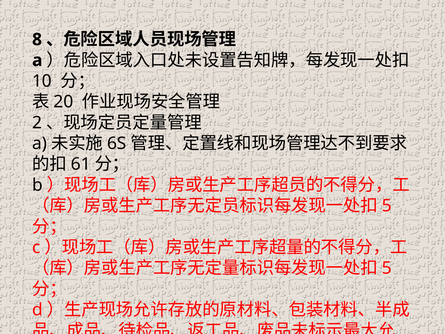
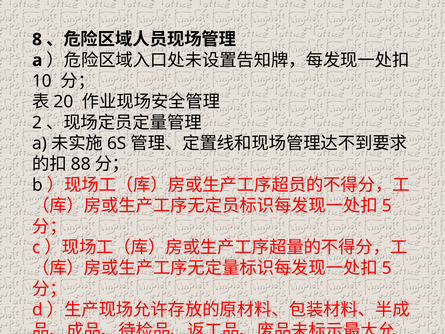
61: 61 -> 88
